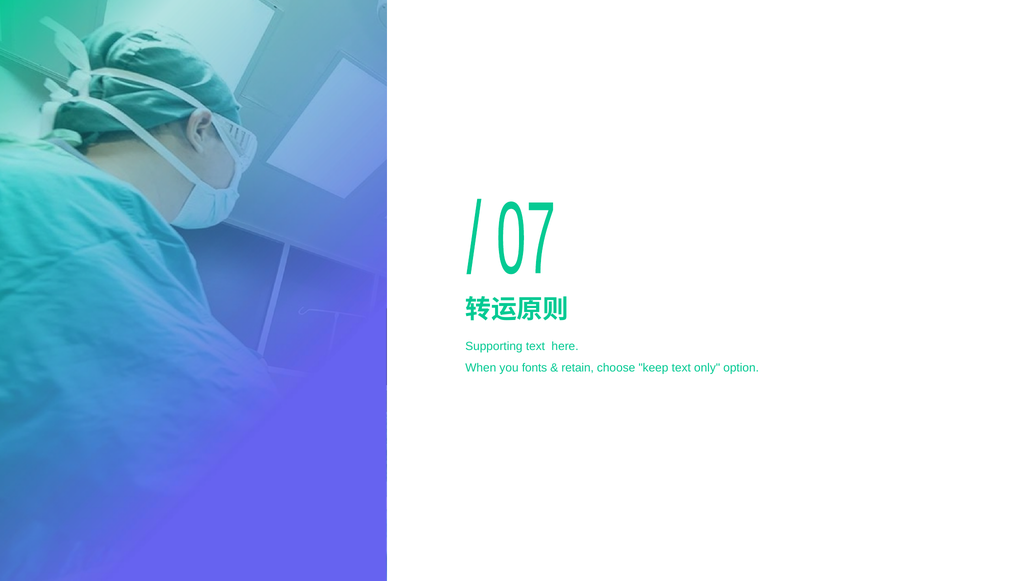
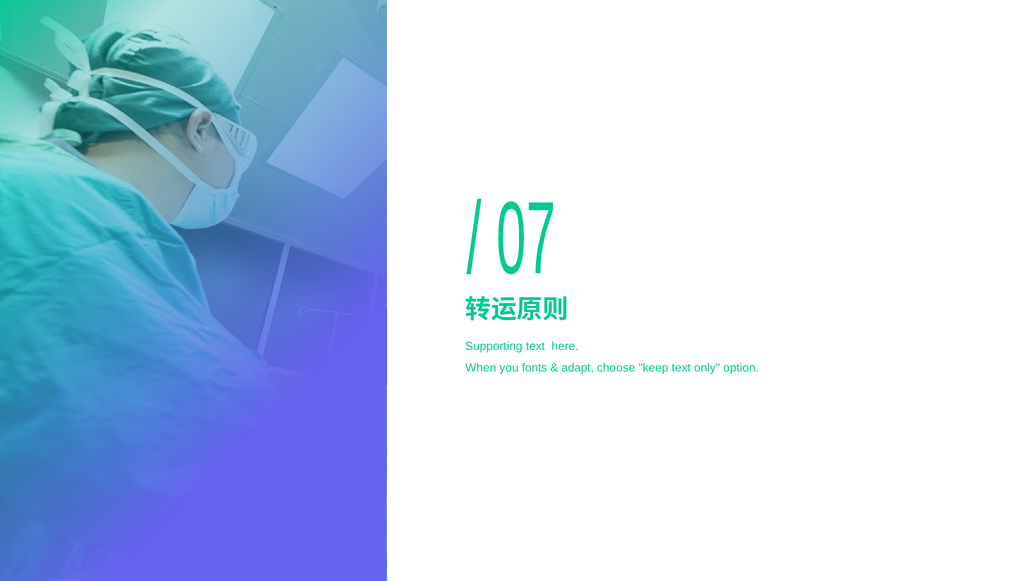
retain: retain -> adapt
